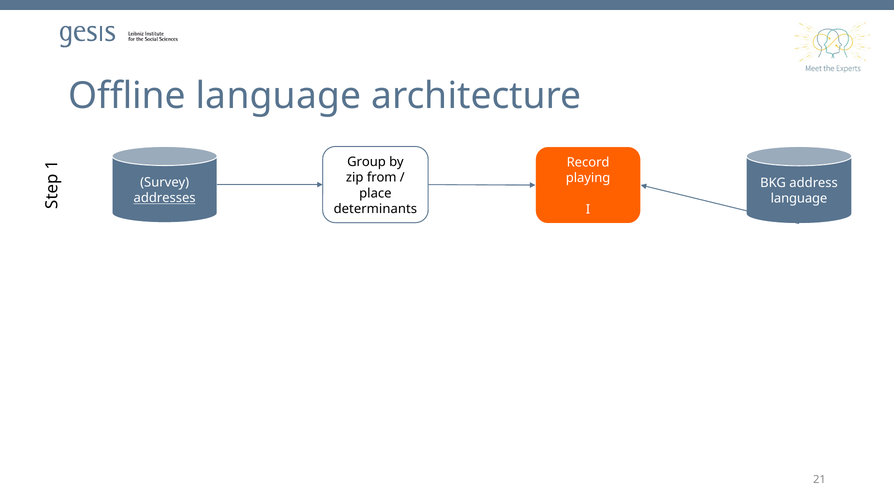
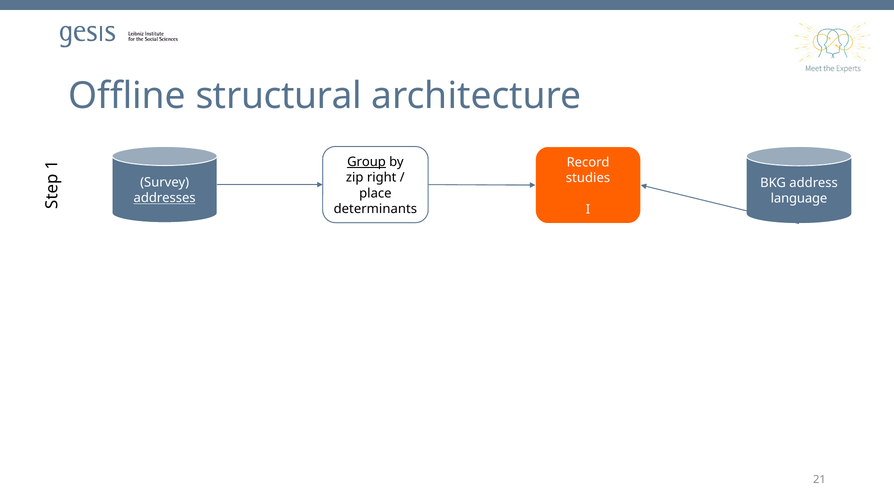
Offline language: language -> structural
Group underline: none -> present
from: from -> right
playing: playing -> studies
